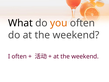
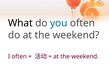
you colour: orange -> blue
